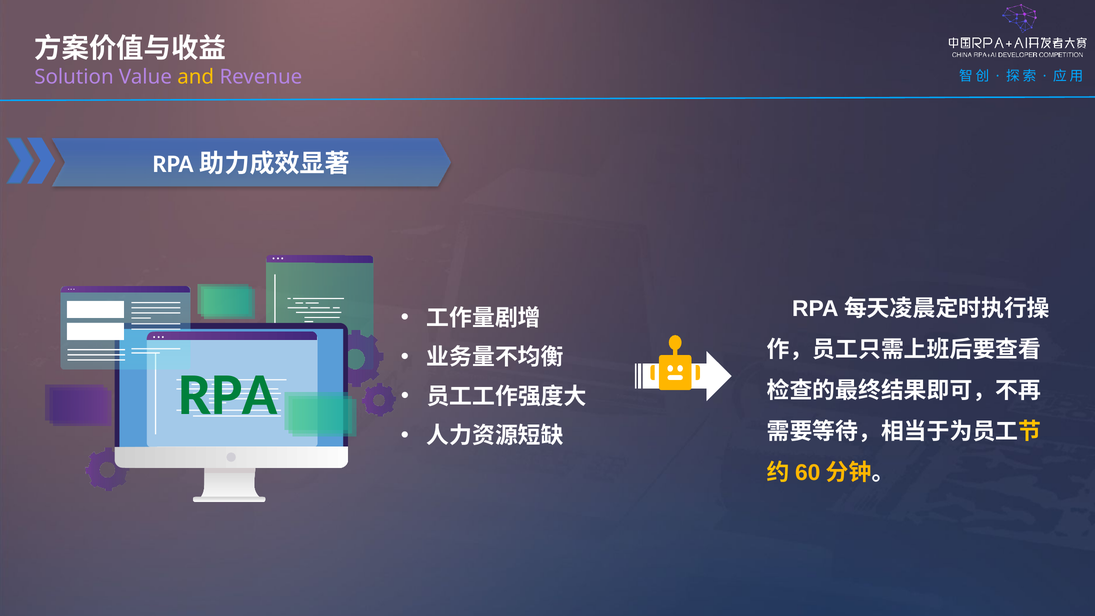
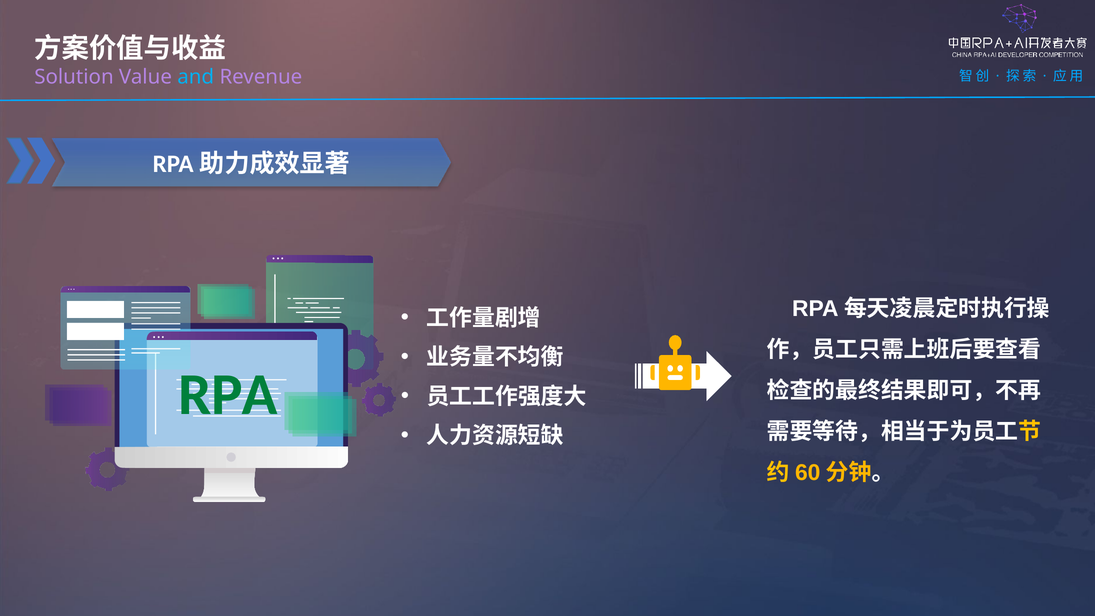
and colour: yellow -> light blue
